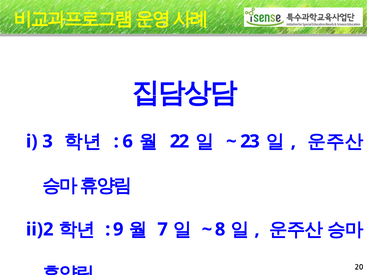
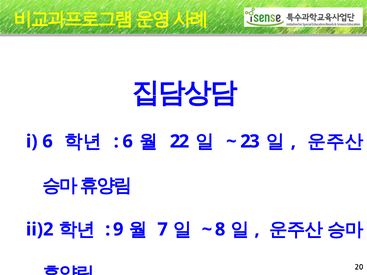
3 at (48, 142): 3 -> 6
